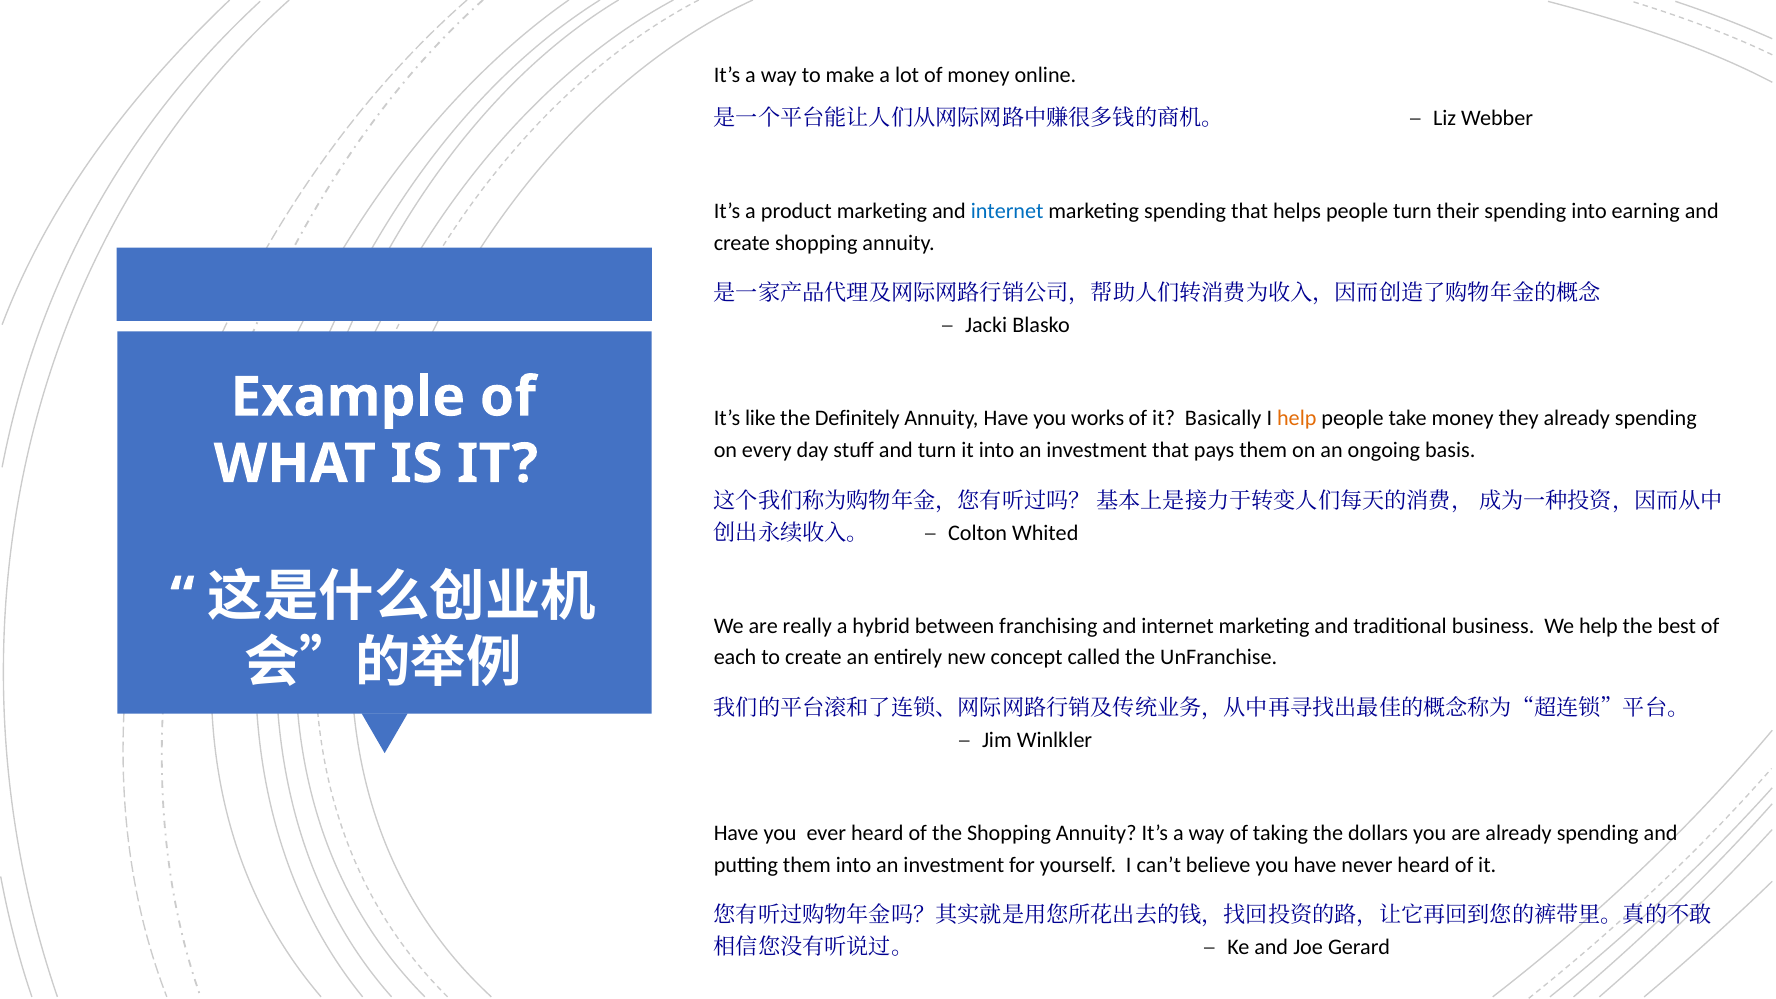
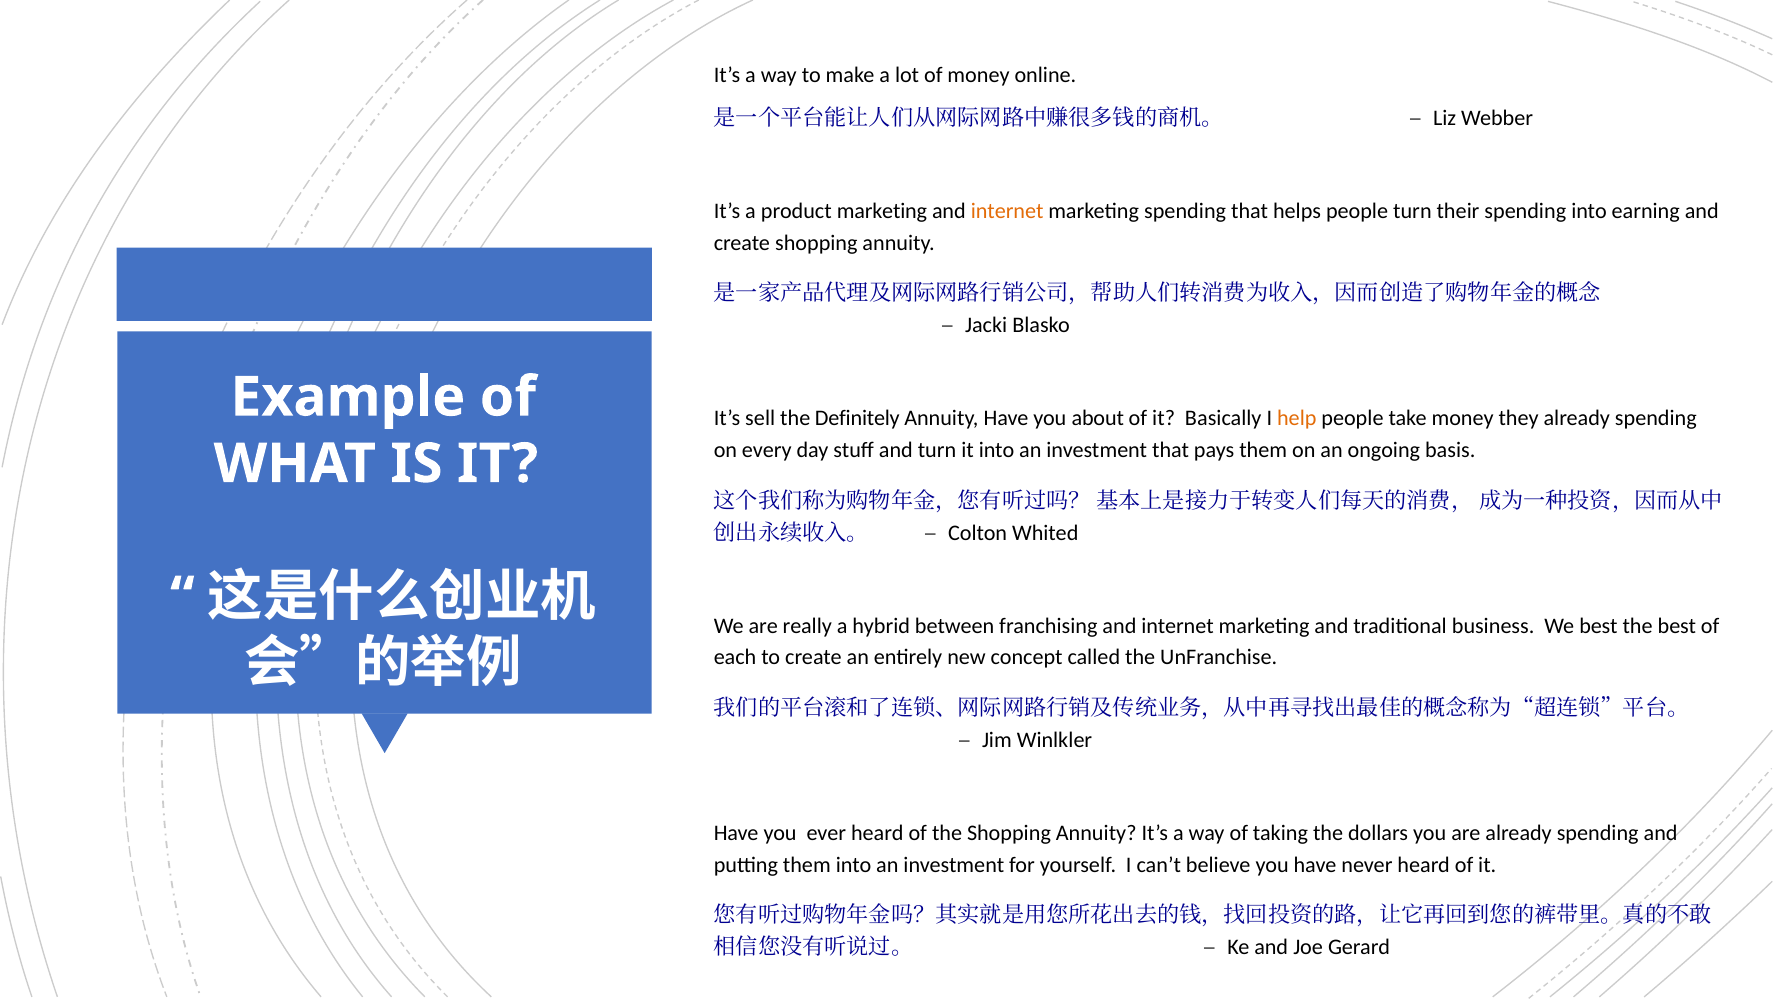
internet at (1007, 211) colour: blue -> orange
like: like -> sell
works: works -> about
We help: help -> best
